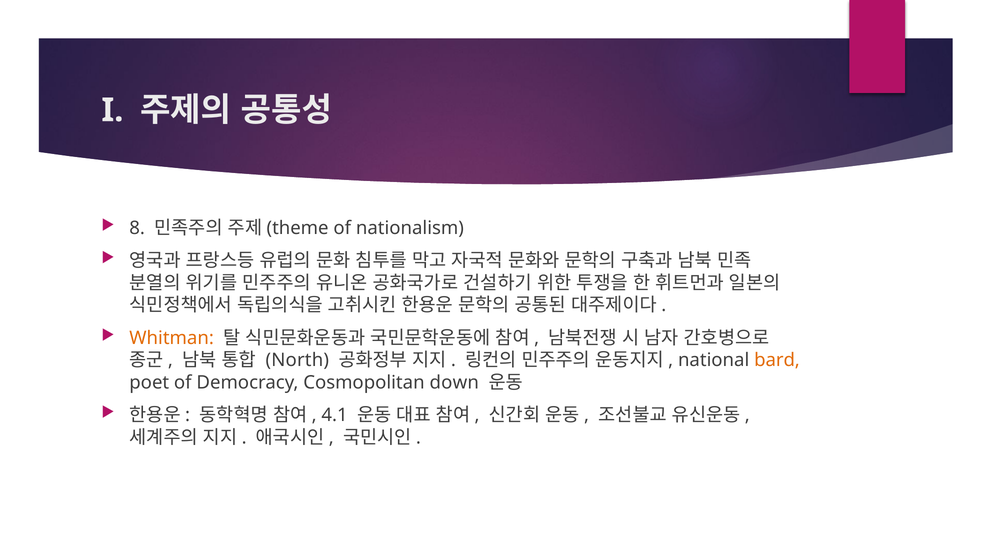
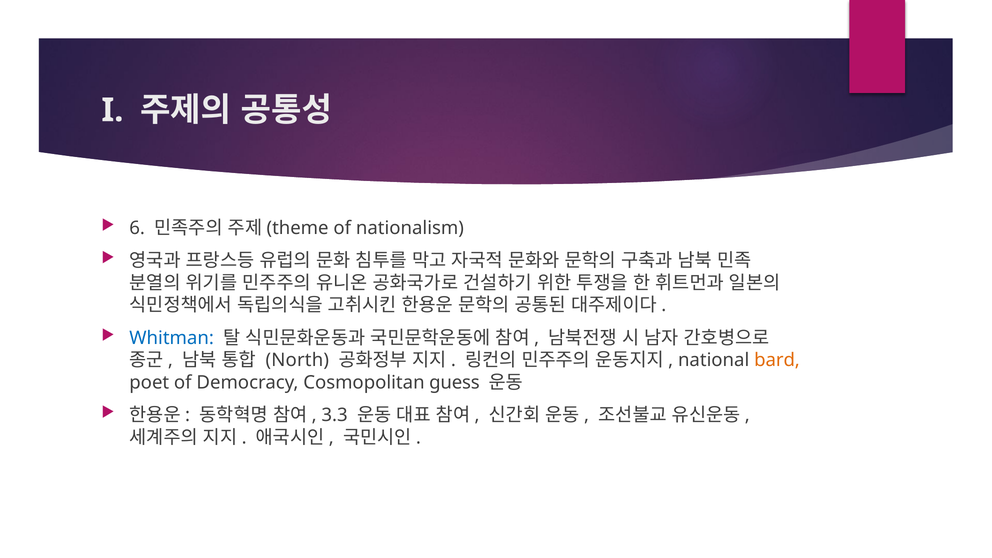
8: 8 -> 6
Whitman colour: orange -> blue
down: down -> guess
4.1: 4.1 -> 3.3
